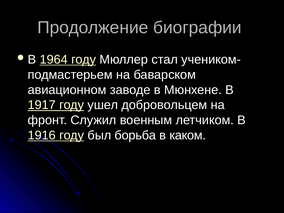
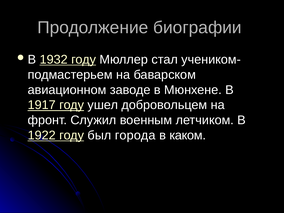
1964: 1964 -> 1932
1916: 1916 -> 1922
борьба: борьба -> города
